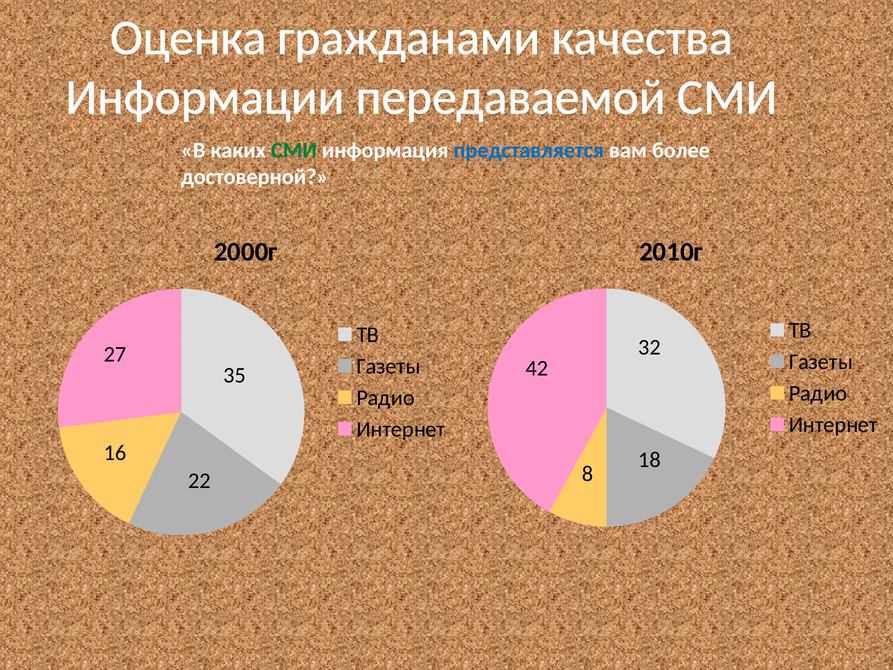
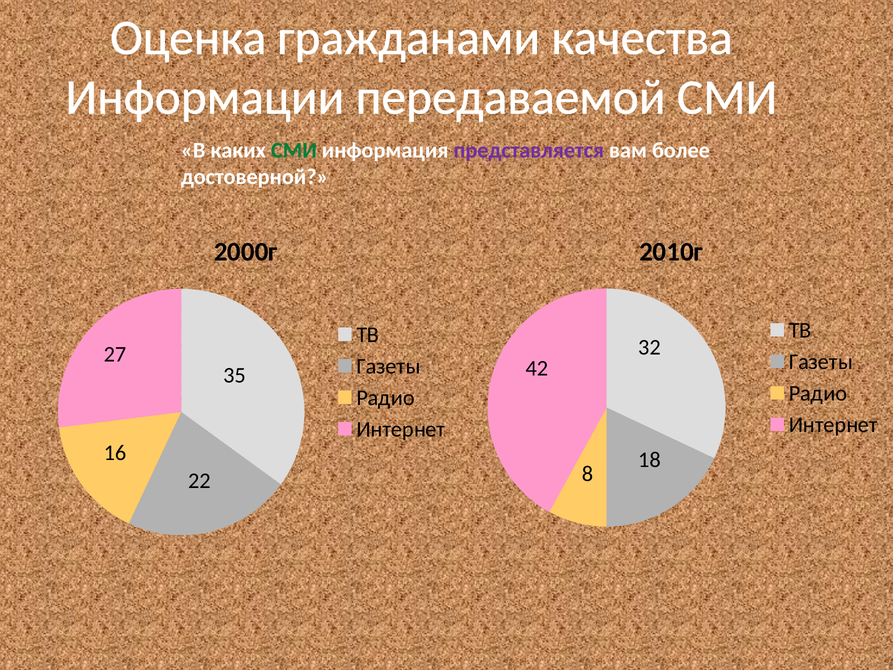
представляется colour: blue -> purple
